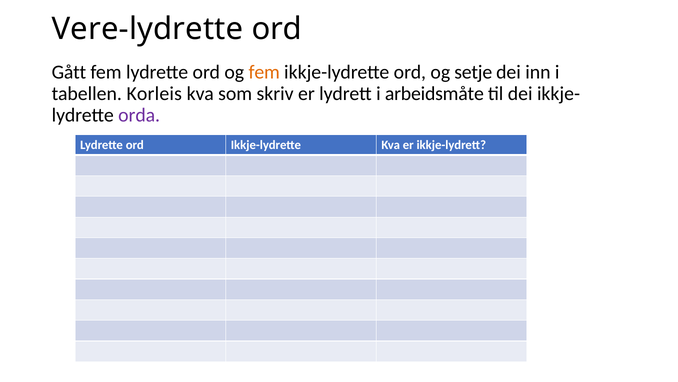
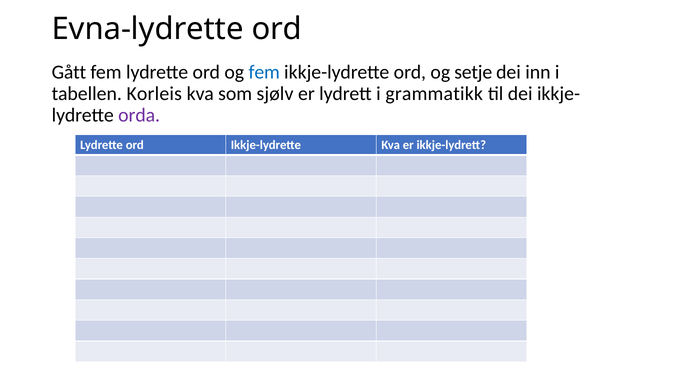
Vere-lydrette: Vere-lydrette -> Evna-lydrette
fem at (264, 72) colour: orange -> blue
skriv: skriv -> sjølv
arbeidsmåte: arbeidsmåte -> grammatikk
